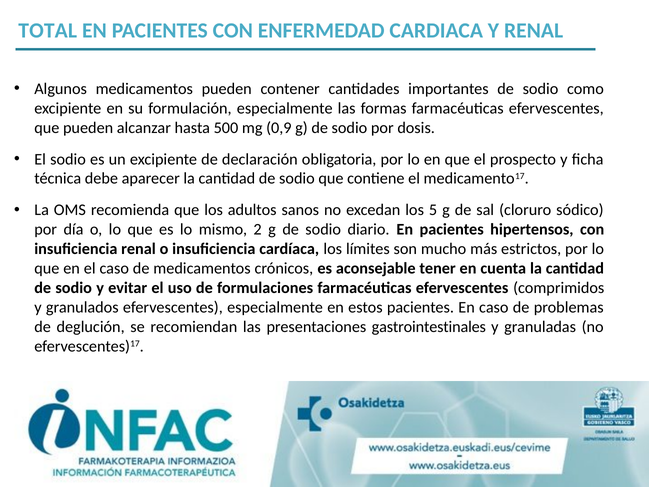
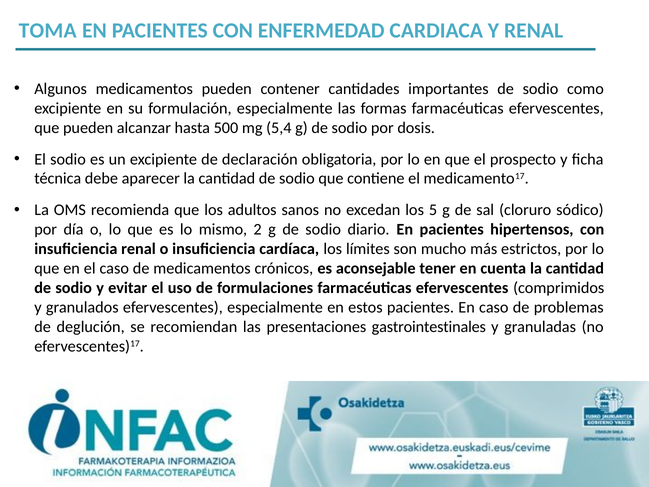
TOTAL: TOTAL -> TOMA
0,9: 0,9 -> 5,4
